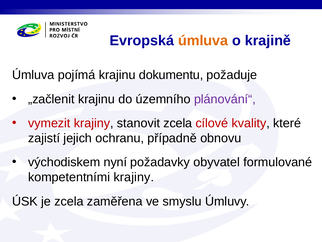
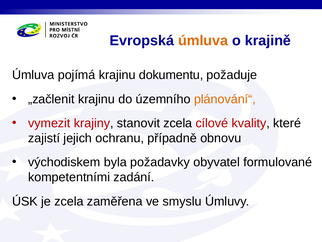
plánování“ colour: purple -> orange
nyní: nyní -> byla
kompetentními krajiny: krajiny -> zadání
